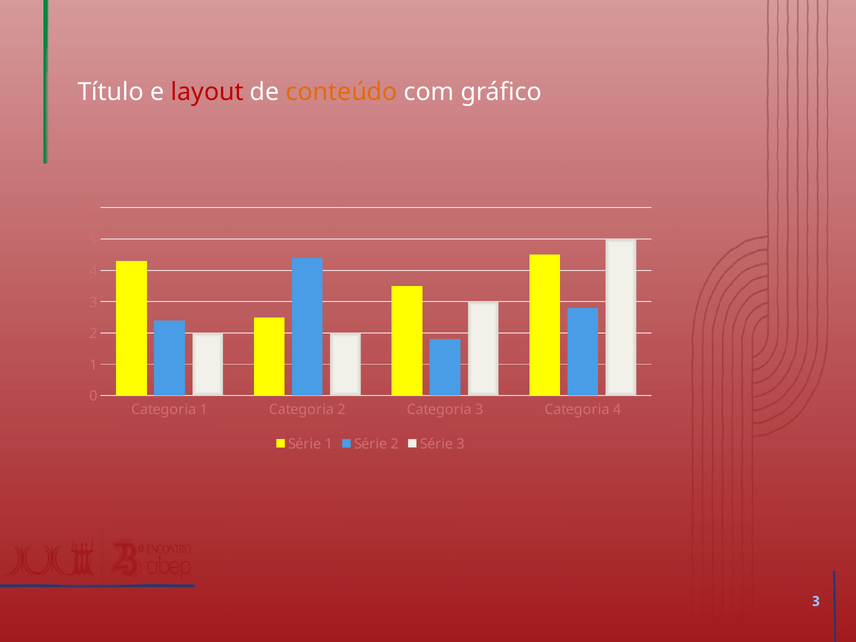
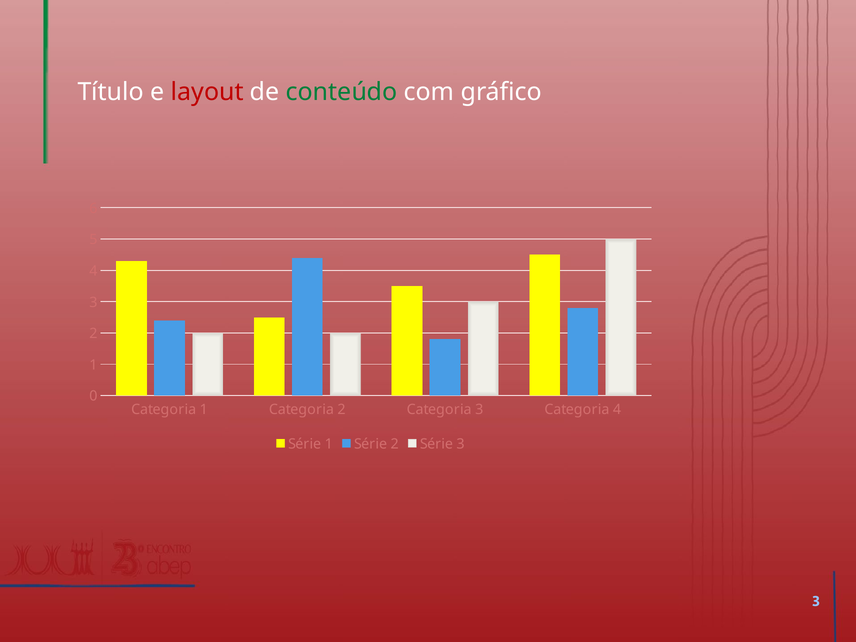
conteúdo colour: orange -> green
